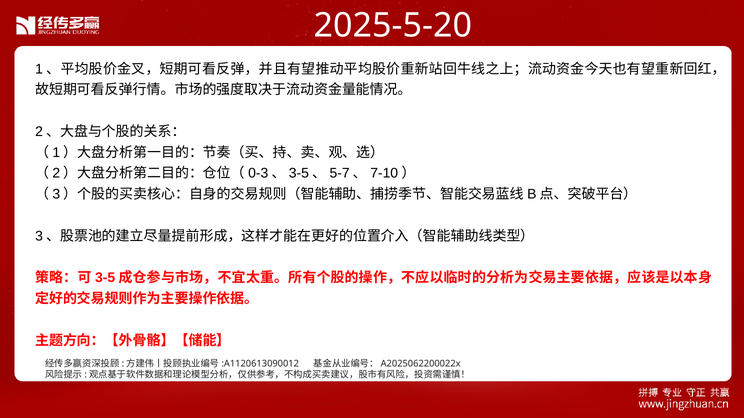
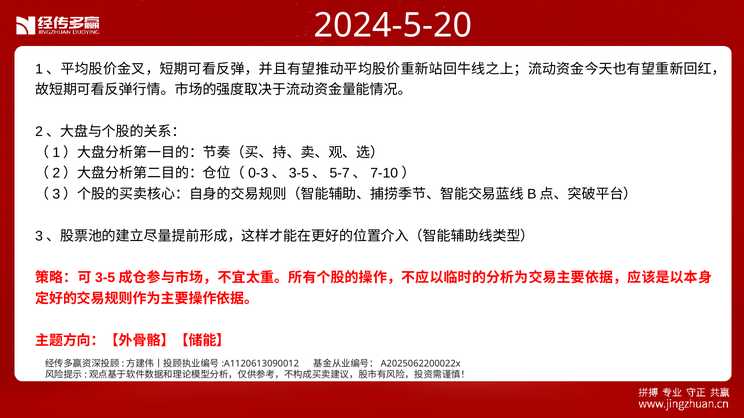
2025-5-20: 2025-5-20 -> 2024-5-20
